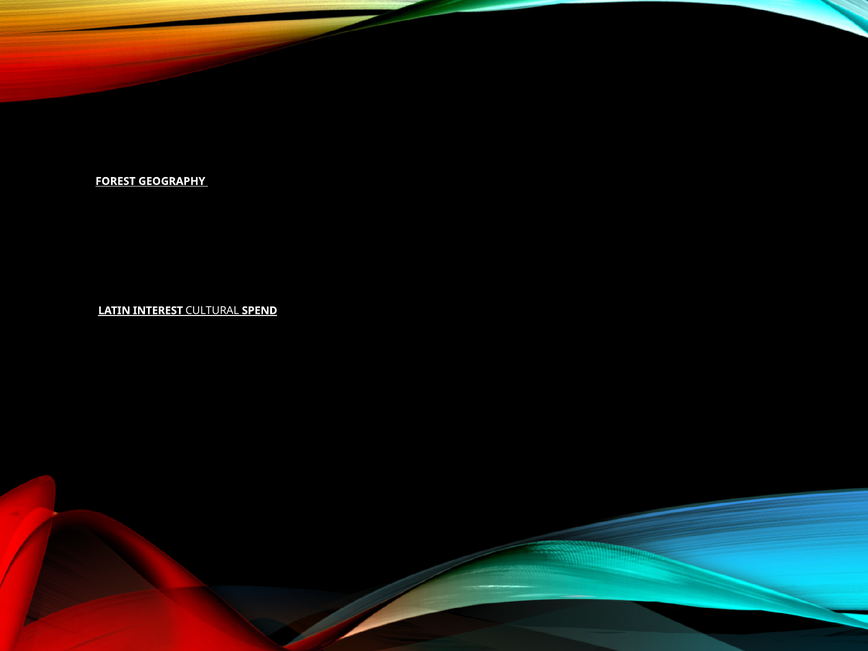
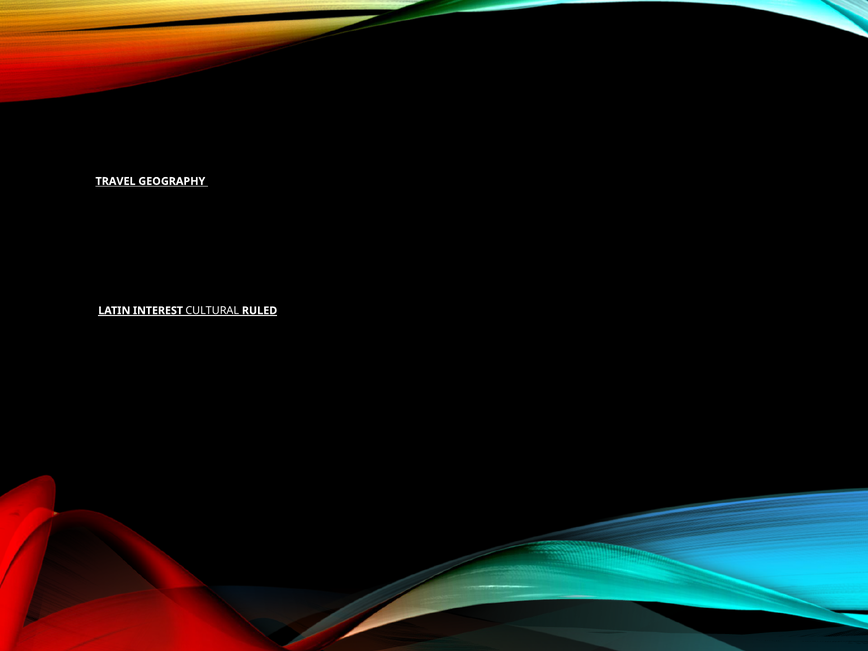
FOREST: FOREST -> TRAVEL
SPEND: SPEND -> RULED
